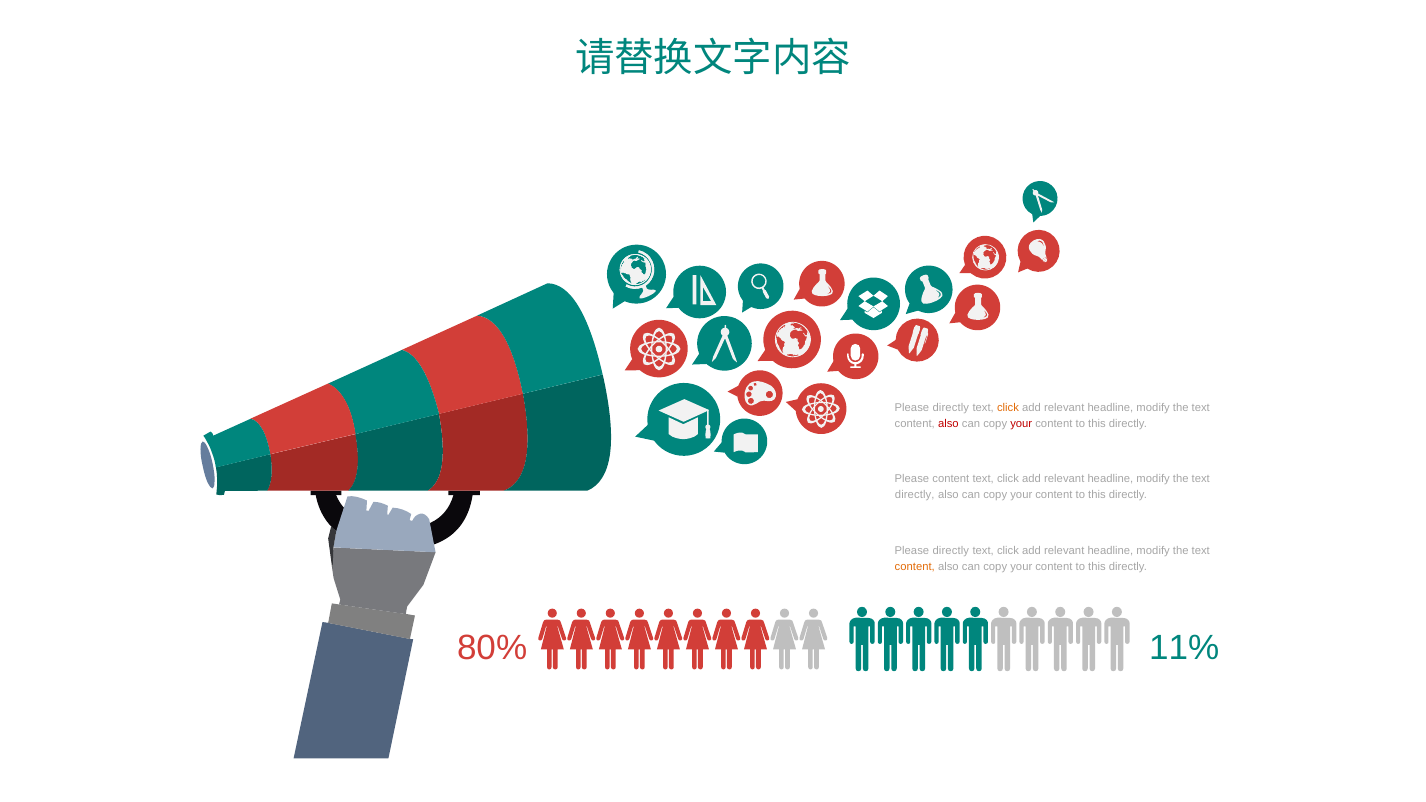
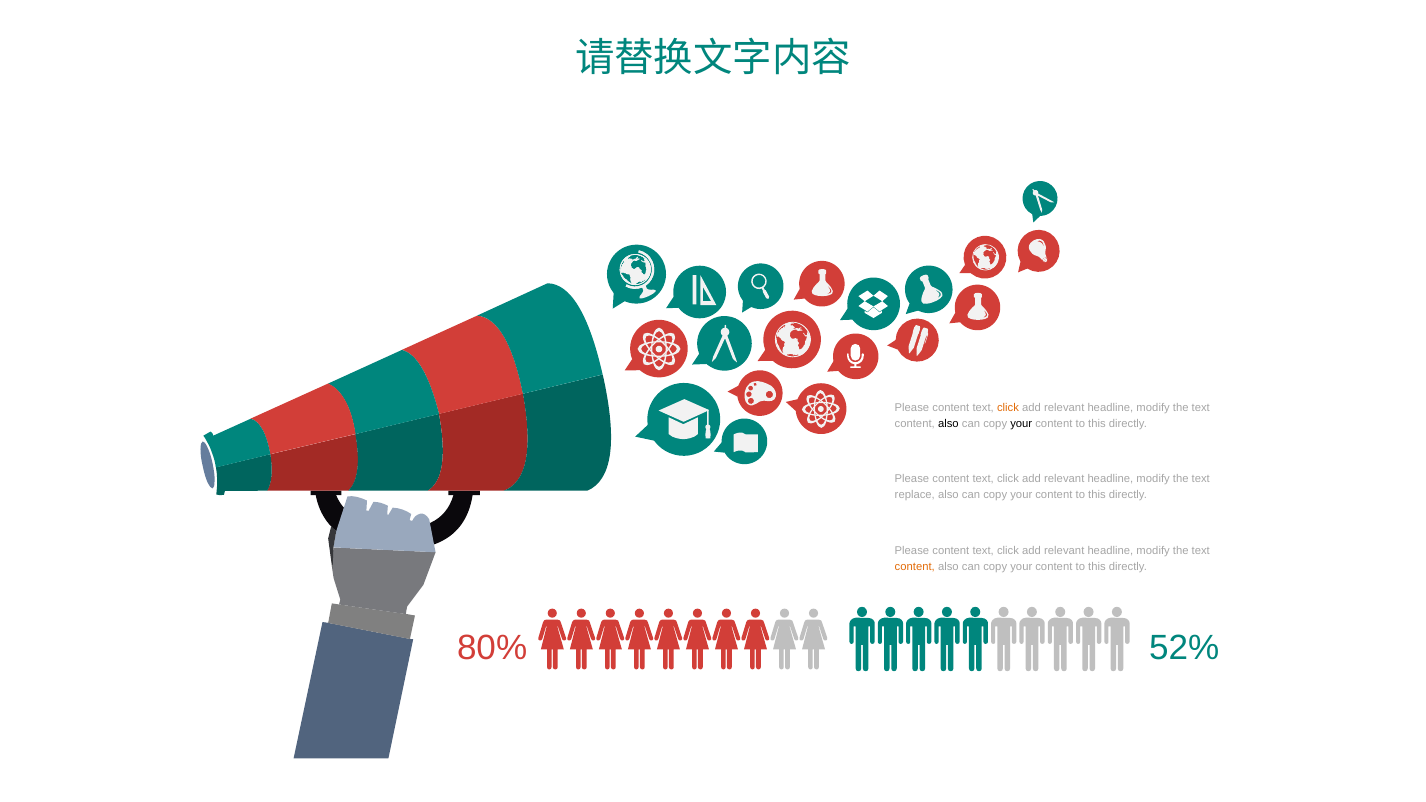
directly at (951, 407): directly -> content
also at (948, 424) colour: red -> black
your at (1021, 424) colour: red -> black
directly at (915, 495): directly -> replace
directly at (951, 551): directly -> content
11%: 11% -> 52%
